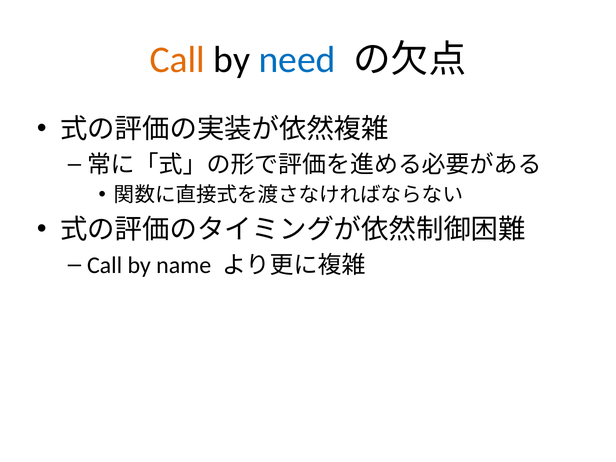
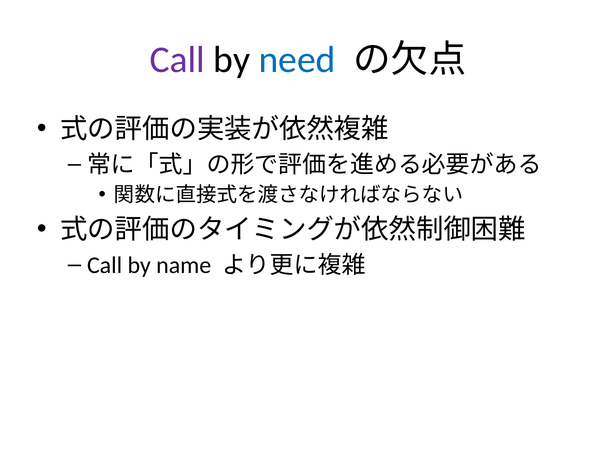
Call at (177, 60) colour: orange -> purple
